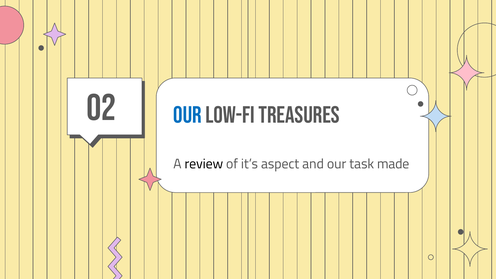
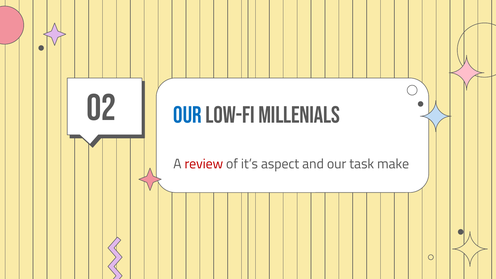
Treasures: Treasures -> Millenials
review colour: black -> red
made: made -> make
